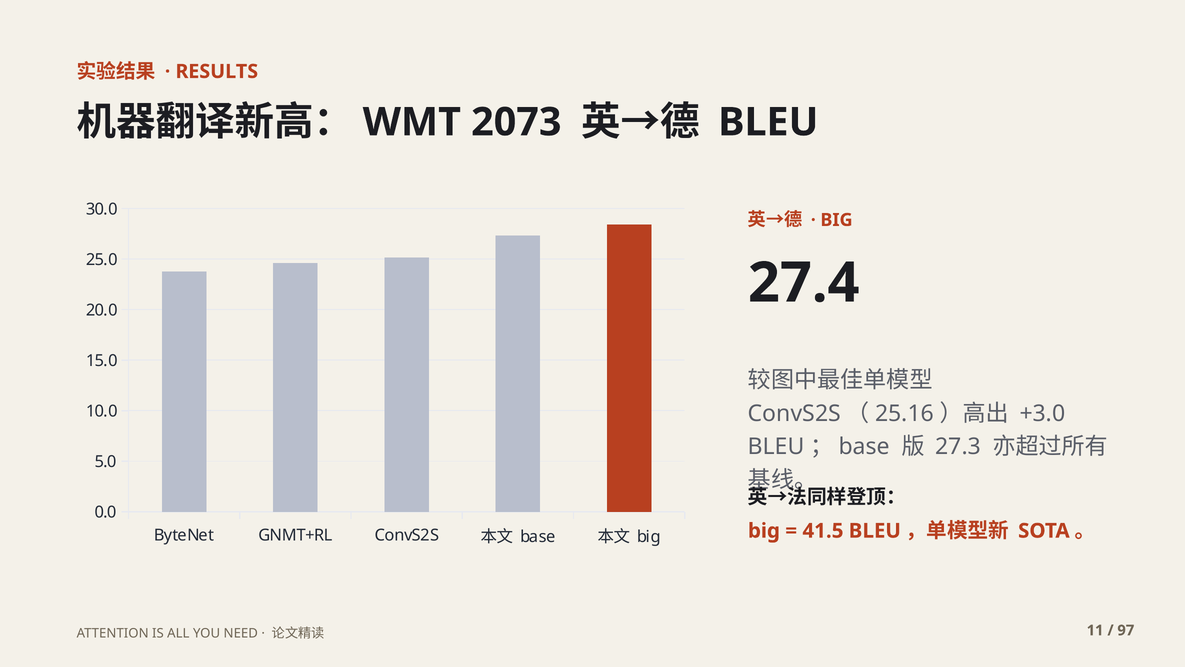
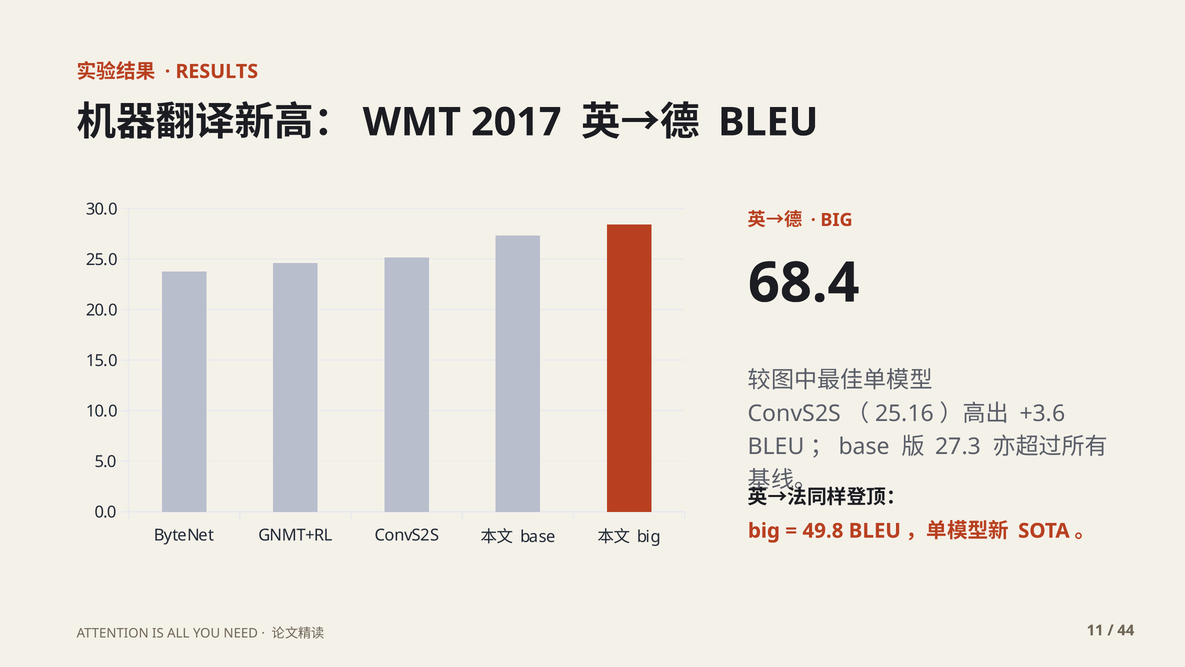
2073: 2073 -> 2017
27.4: 27.4 -> 68.4
+3.0: +3.0 -> +3.6
41.5: 41.5 -> 49.8
97: 97 -> 44
